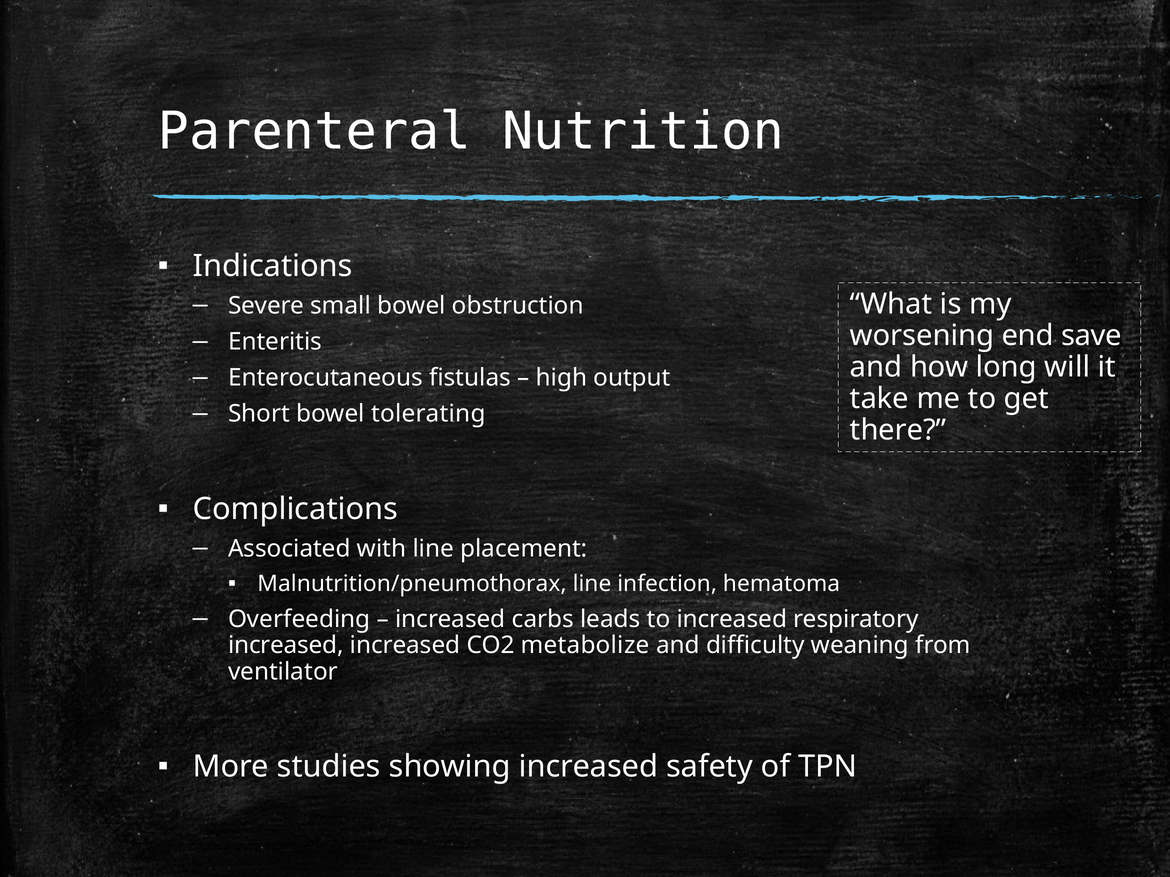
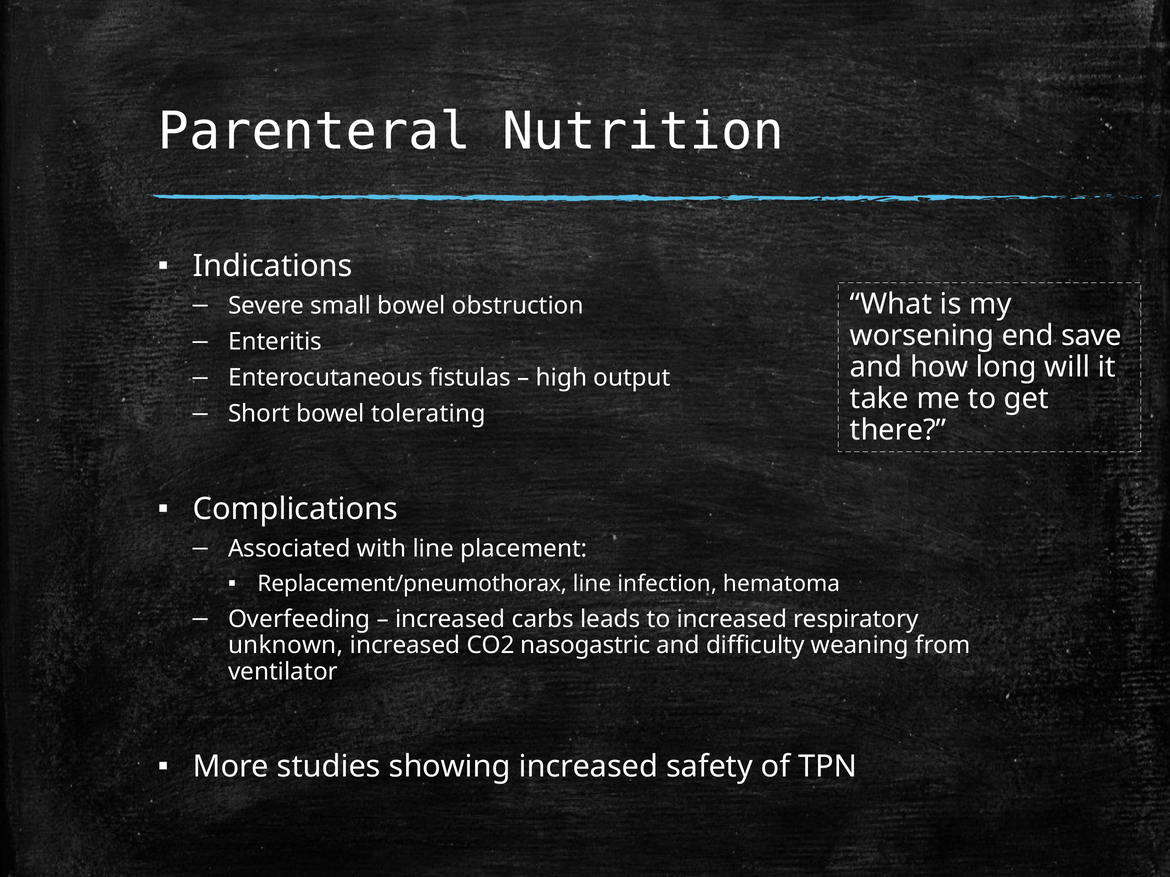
Malnutrition/pneumothorax: Malnutrition/pneumothorax -> Replacement/pneumothorax
increased at (286, 646): increased -> unknown
metabolize: metabolize -> nasogastric
